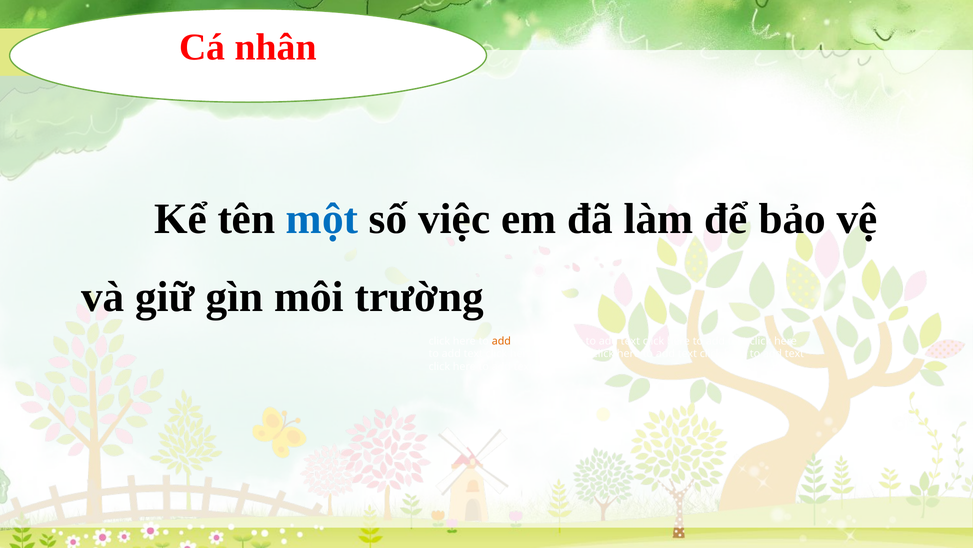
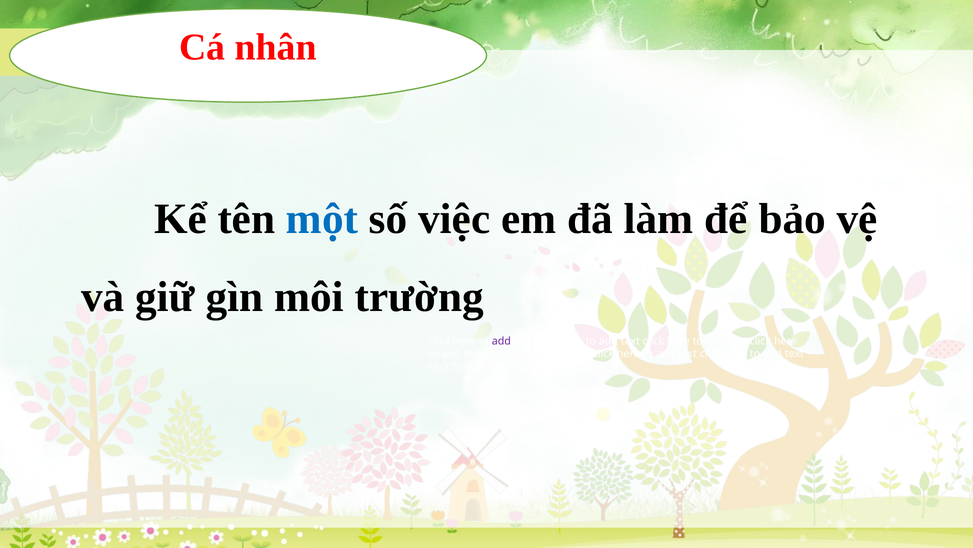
add at (501, 341) colour: orange -> purple
